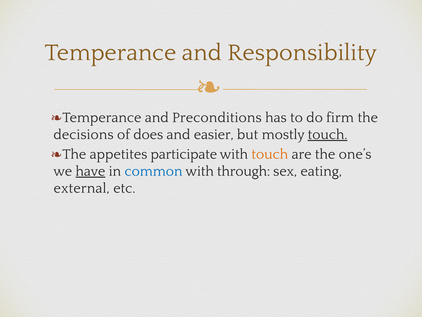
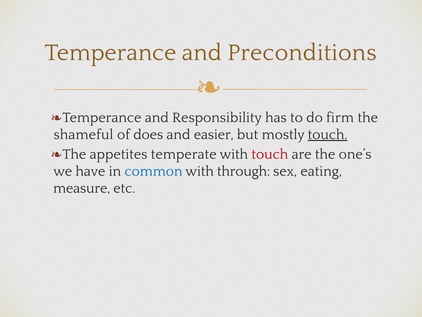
Responsibility: Responsibility -> Preconditions
Preconditions: Preconditions -> Responsibility
decisions: decisions -> shameful
participate: participate -> temperate
touch at (270, 154) colour: orange -> red
have underline: present -> none
external: external -> measure
